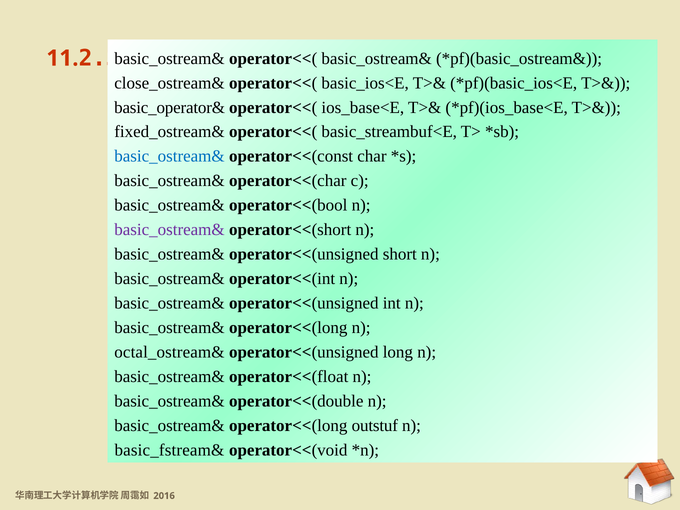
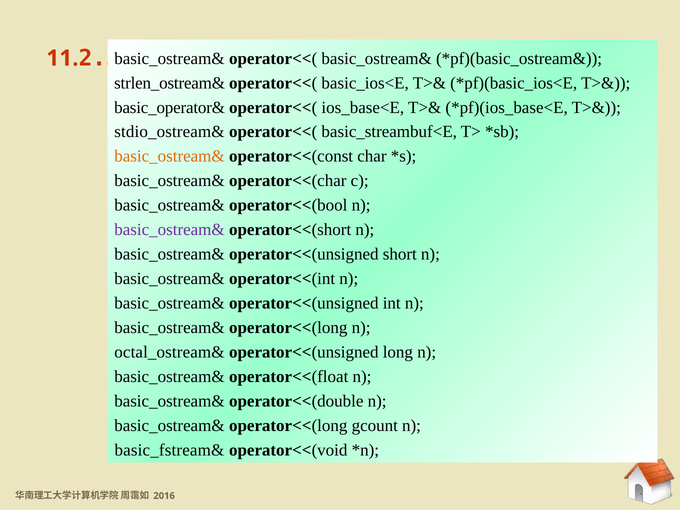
close_ostream&: close_ostream& -> strlen_ostream&
fixed_ostream&: fixed_ostream& -> stdio_ostream&
basic_ostream& at (169, 156) colour: blue -> orange
outstuf: outstuf -> gcount
